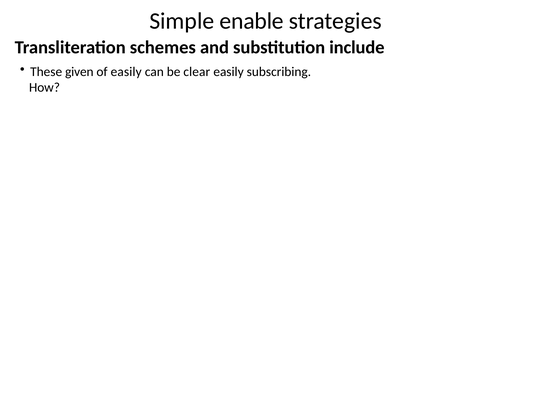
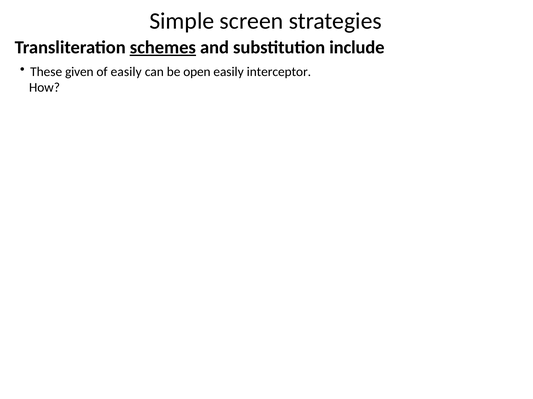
enable: enable -> screen
schemes underline: none -> present
clear: clear -> open
subscribing: subscribing -> interceptor
